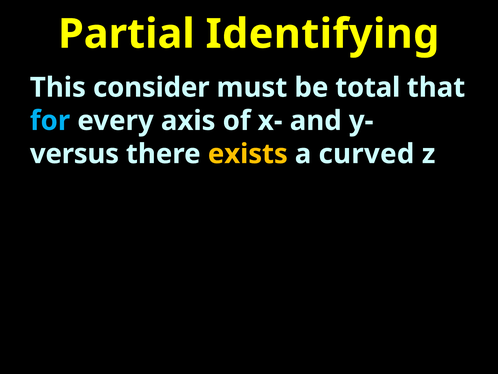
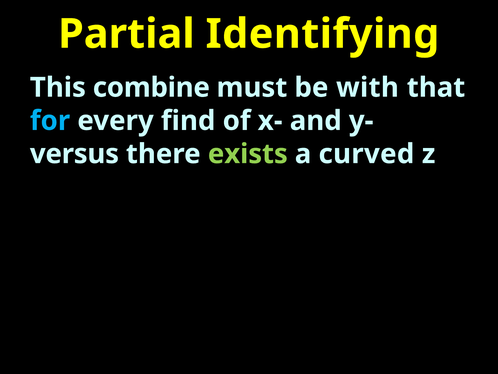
consider: consider -> combine
total: total -> with
axis: axis -> find
exists colour: yellow -> light green
